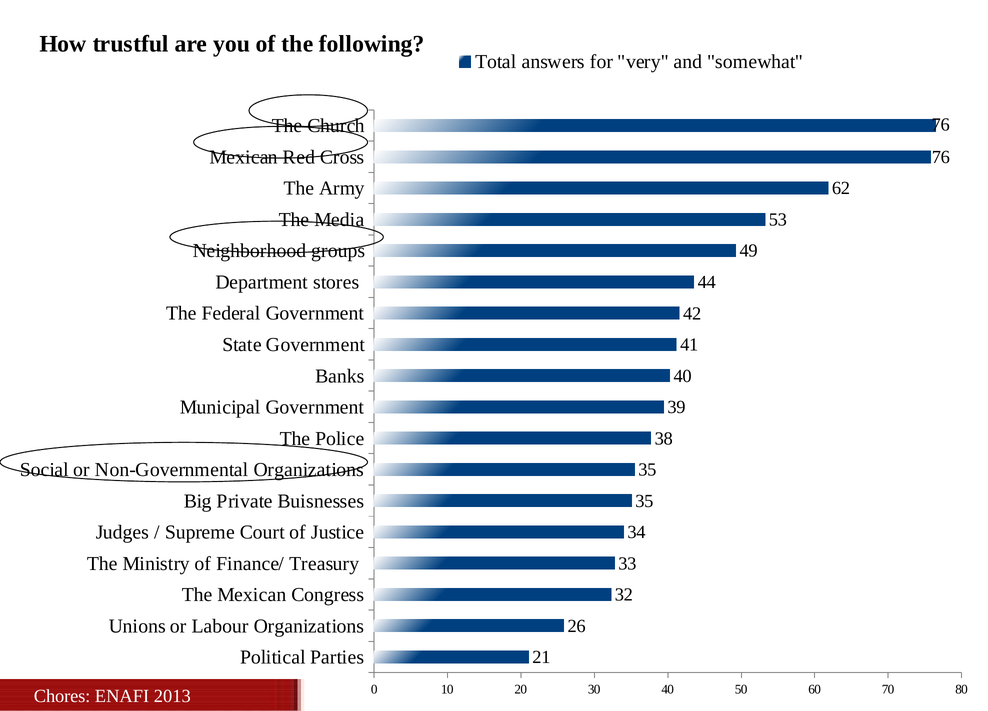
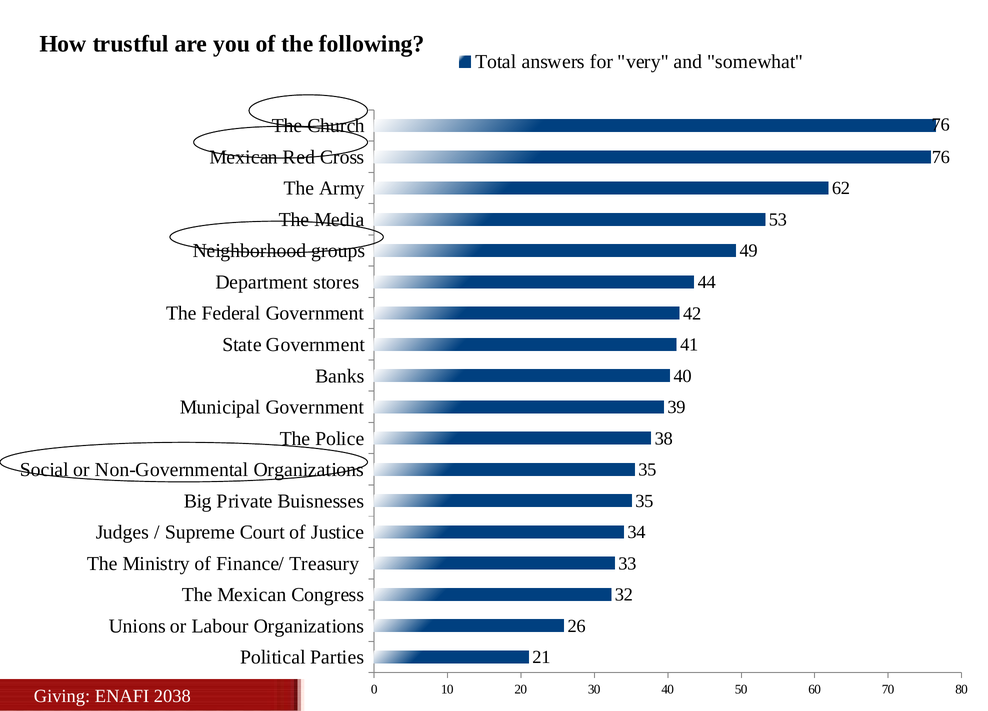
Chores: Chores -> Giving
2013: 2013 -> 2038
